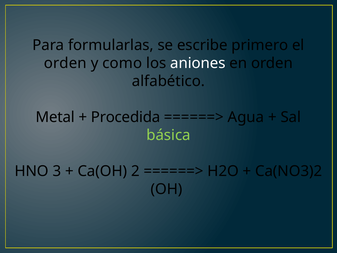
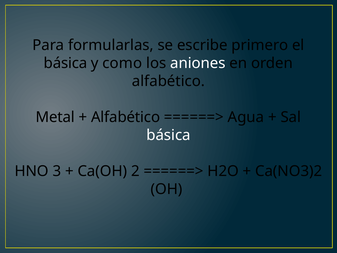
orden at (65, 63): orden -> básica
Procedida at (126, 117): Procedida -> Alfabético
básica at (168, 135) colour: light green -> white
